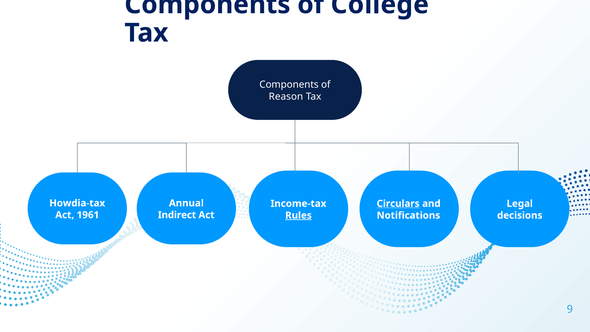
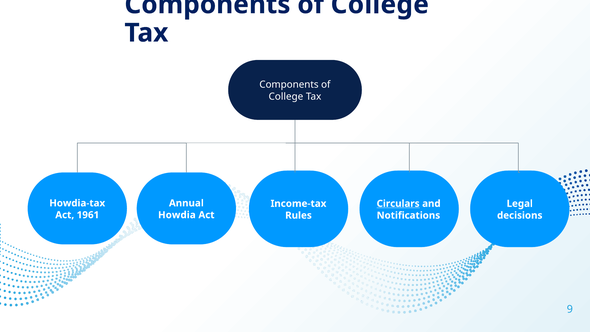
Reason at (286, 96): Reason -> College
Indirect: Indirect -> Howdia
Rules underline: present -> none
